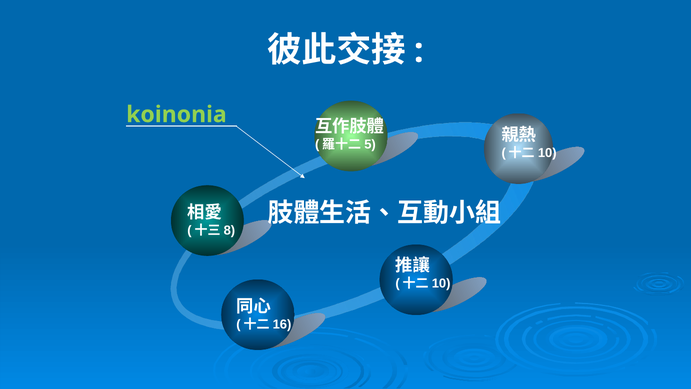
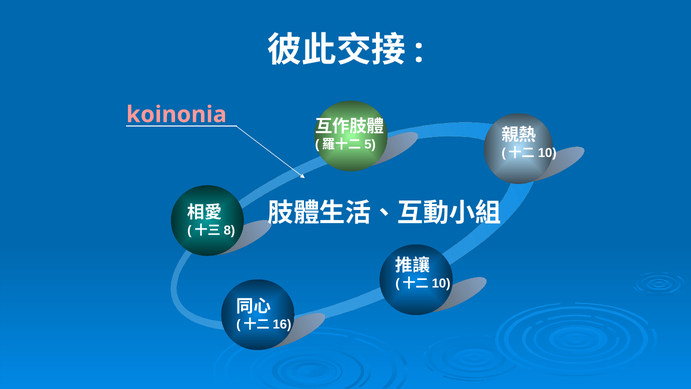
koinonia colour: light green -> pink
